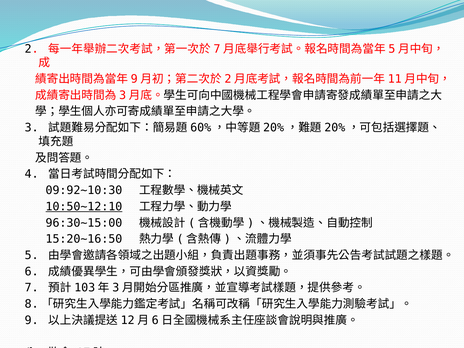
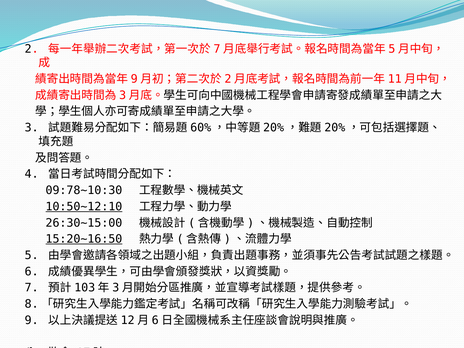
09:92~10:30: 09:92~10:30 -> 09:78~10:30
96:30~15:00: 96:30~15:00 -> 26:30~15:00
15:20~16:50 underline: none -> present
